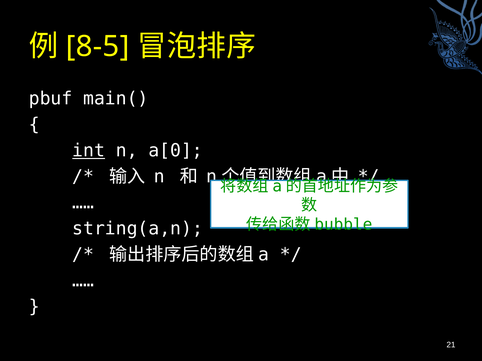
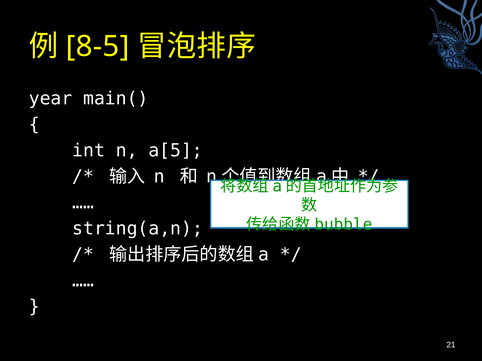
pbuf: pbuf -> year
int underline: present -> none
a[0: a[0 -> a[5
